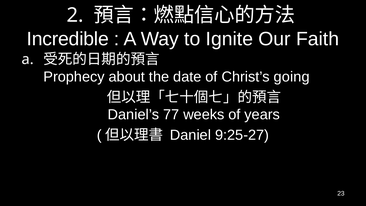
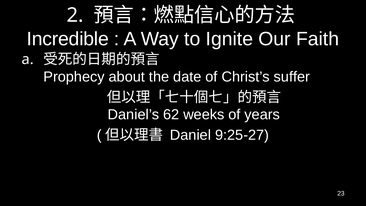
going: going -> suffer
77: 77 -> 62
